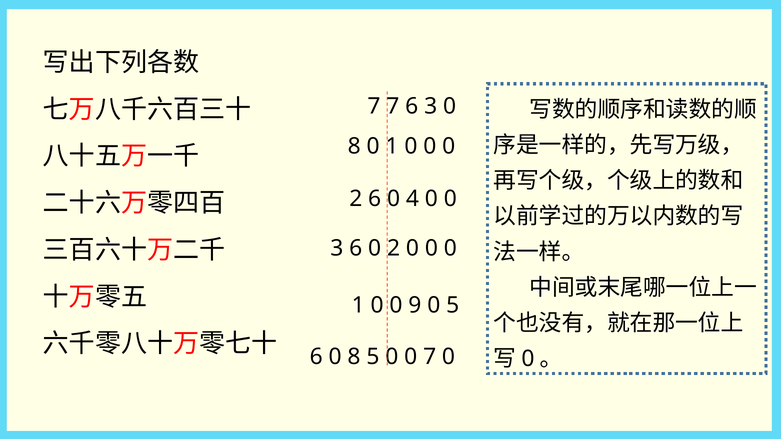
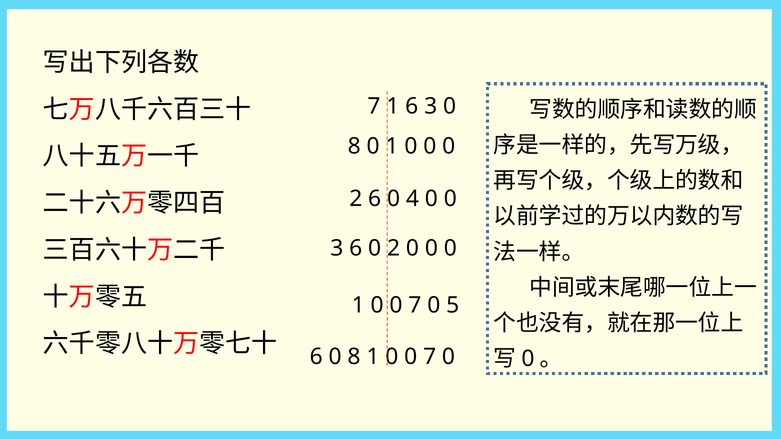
7 7: 7 -> 1
9 at (415, 305): 9 -> 7
8 5: 5 -> 1
